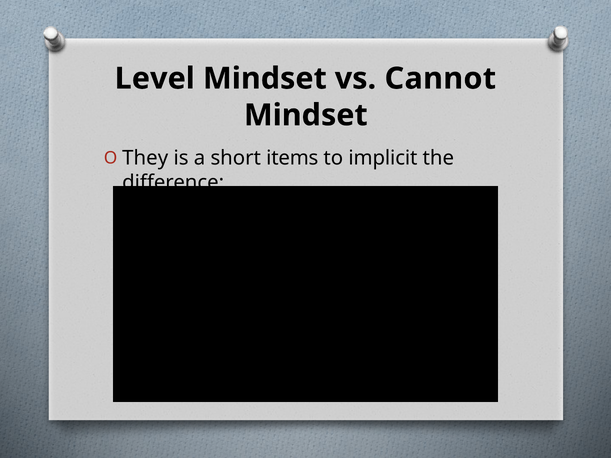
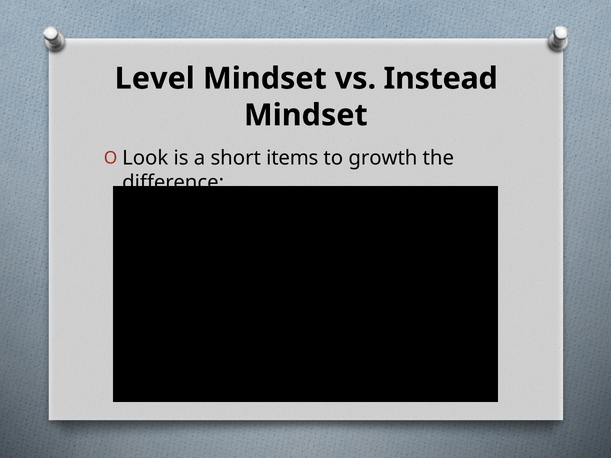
Cannot: Cannot -> Instead
They: They -> Look
implicit: implicit -> growth
